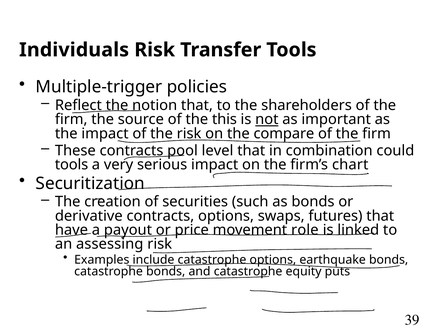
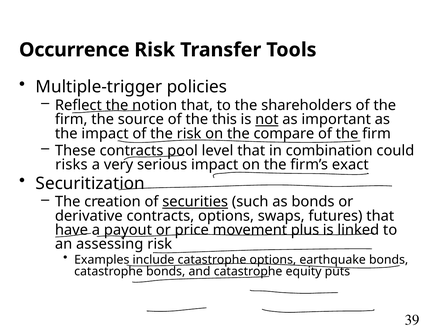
Individuals: Individuals -> Occurrence
tools at (72, 165): tools -> risks
chart: chart -> exact
securities underline: none -> present
role: role -> plus
